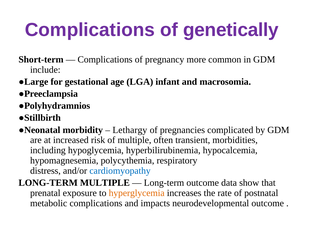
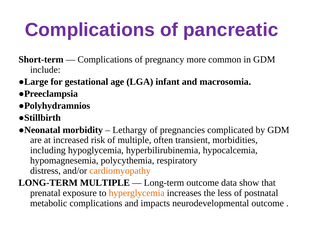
genetically: genetically -> pancreatic
cardiomyopathy colour: blue -> orange
rate: rate -> less
